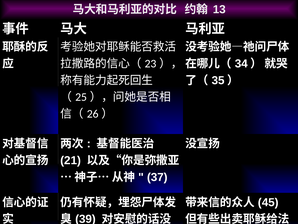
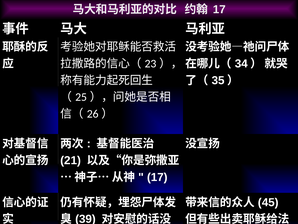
13 at (219, 9): 13 -> 17
37 at (157, 177): 37 -> 17
